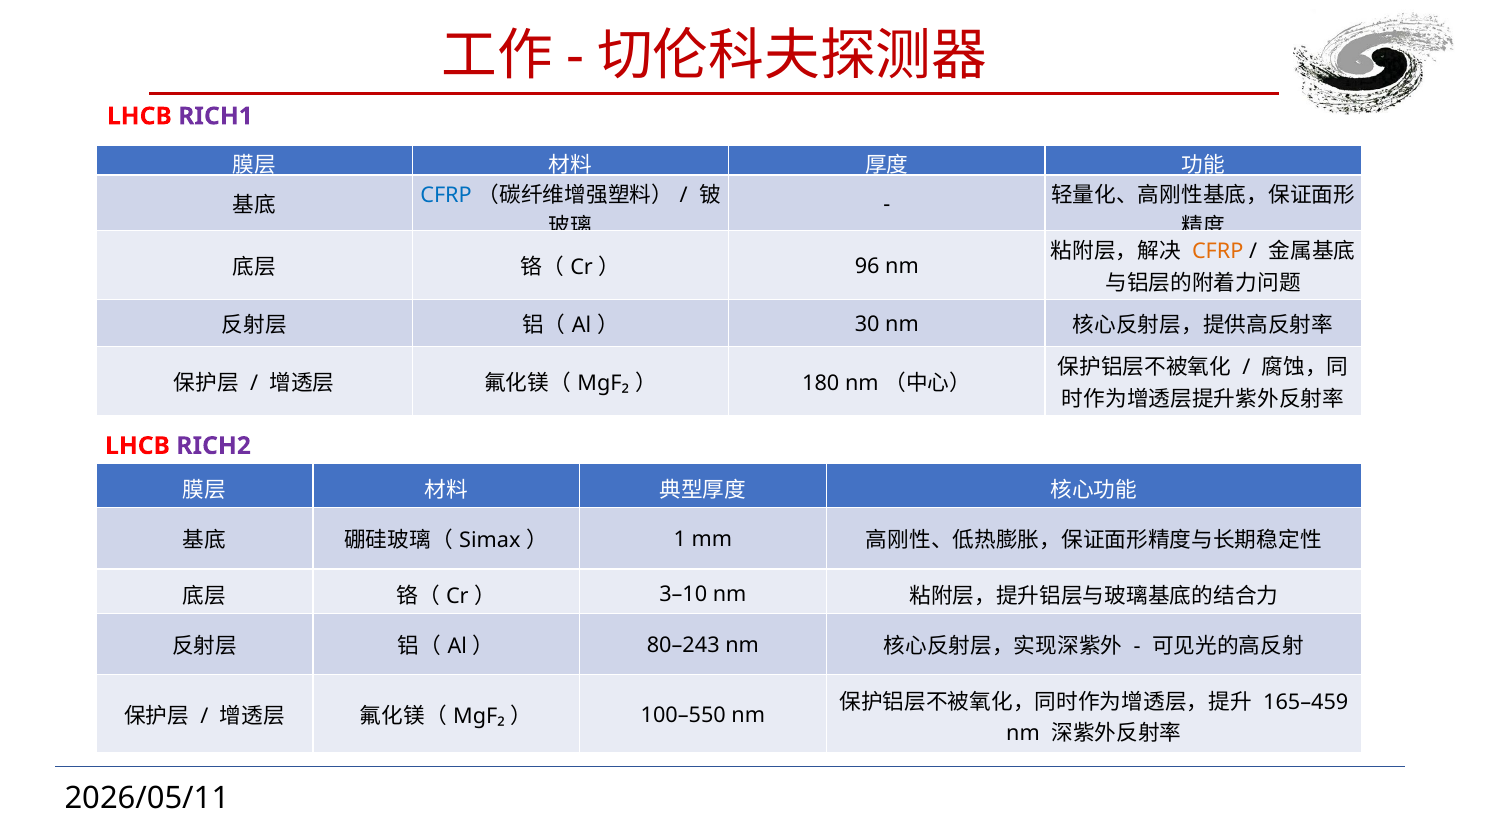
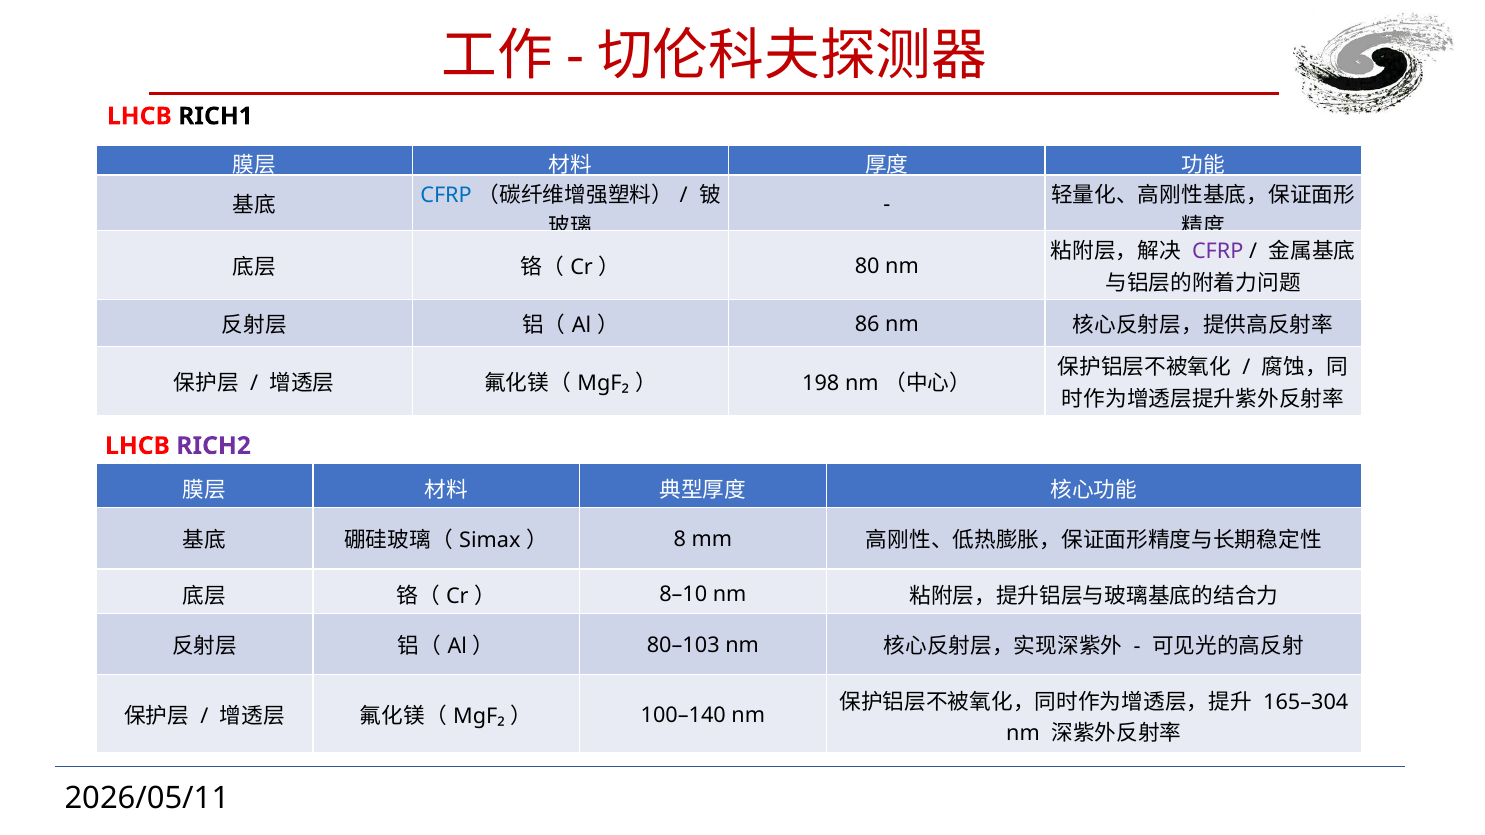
RICH1 colour: purple -> black
CFRP at (1218, 252) colour: orange -> purple
96: 96 -> 80
30: 30 -> 86
180: 180 -> 198
1: 1 -> 8
3–10: 3–10 -> 8–10
80–243: 80–243 -> 80–103
165–459: 165–459 -> 165–304
100–550: 100–550 -> 100–140
